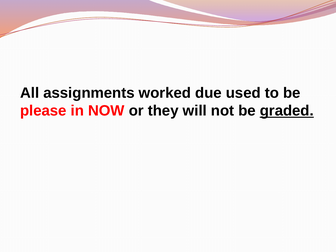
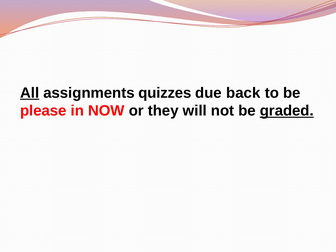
All underline: none -> present
worked: worked -> quizzes
used: used -> back
